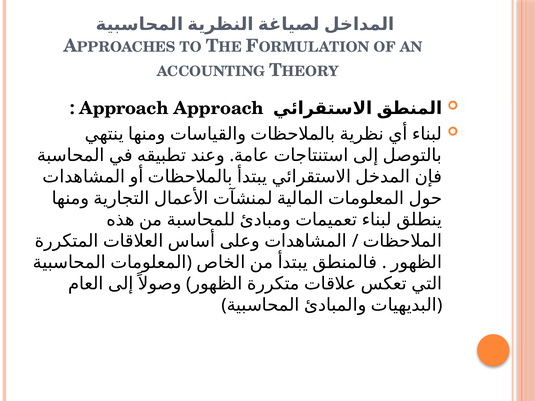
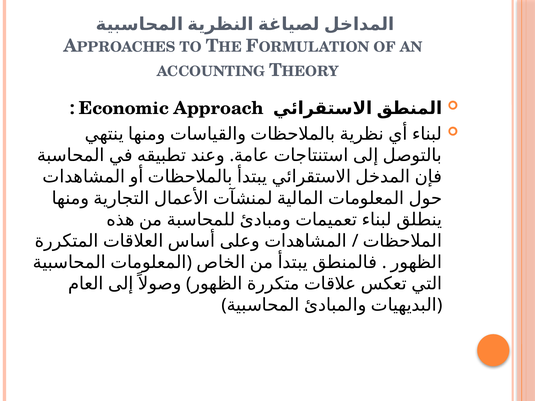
Approach at (124, 108): Approach -> Economic
